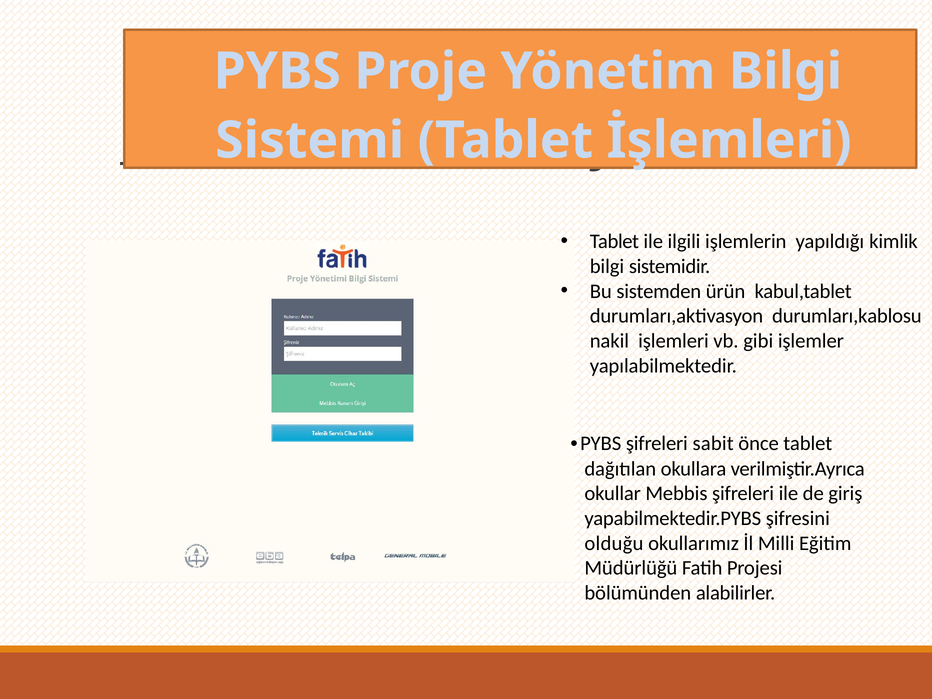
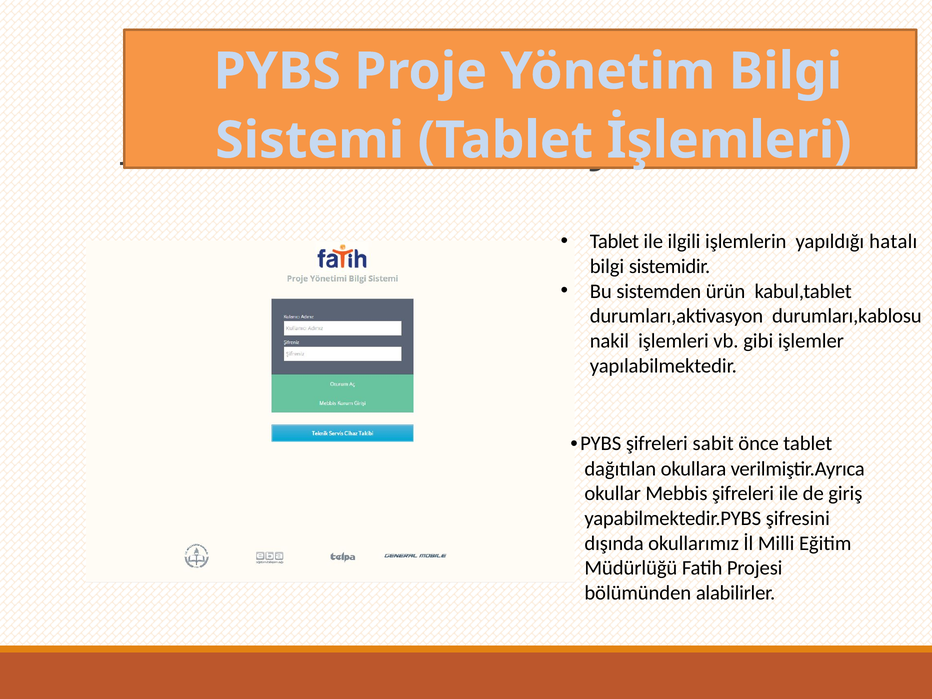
kimlik: kimlik -> hatalı
olduğu: olduğu -> dışında
